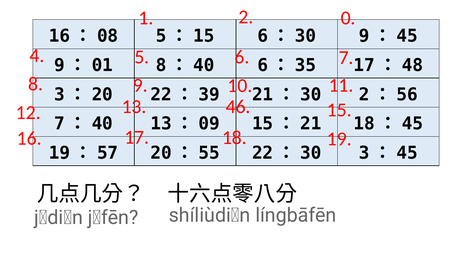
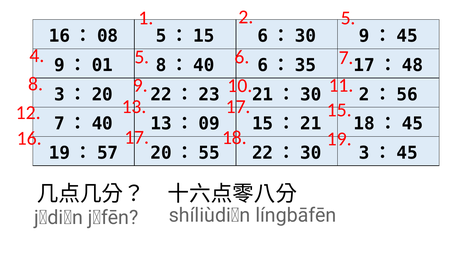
2 0: 0 -> 5
39: 39 -> 23
13 46: 46 -> 17
